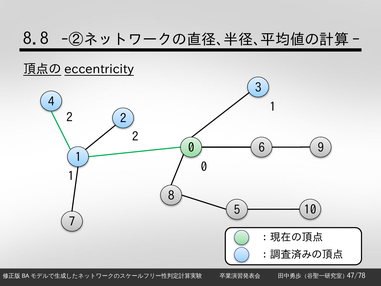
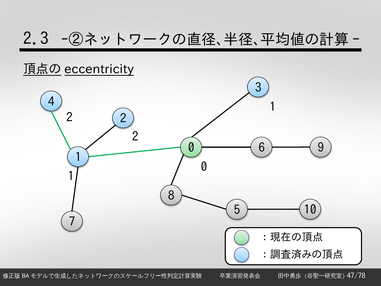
8.8: 8.8 -> 2.3
